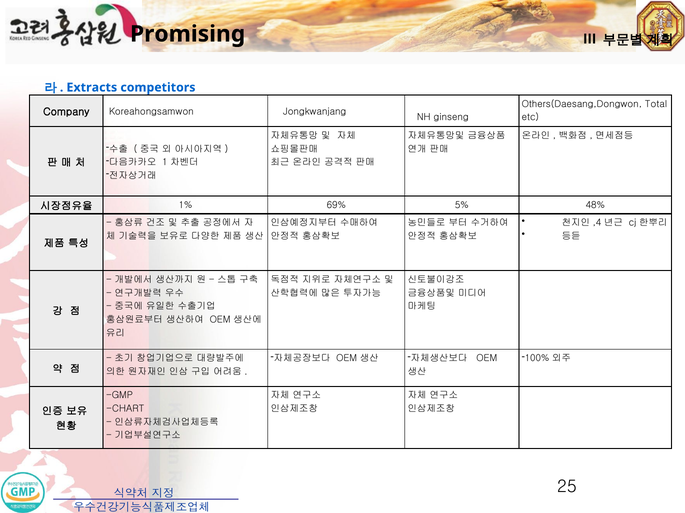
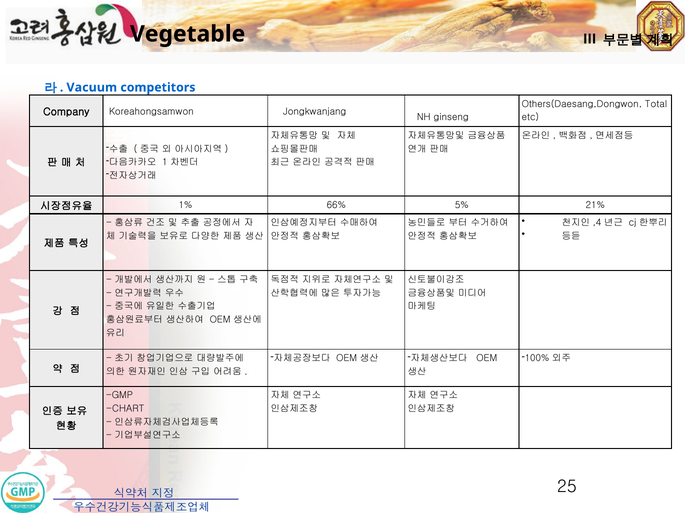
Promising: Promising -> Vegetable
Extracts: Extracts -> Vacuum
69%: 69% -> 66%
48%: 48% -> 21%
